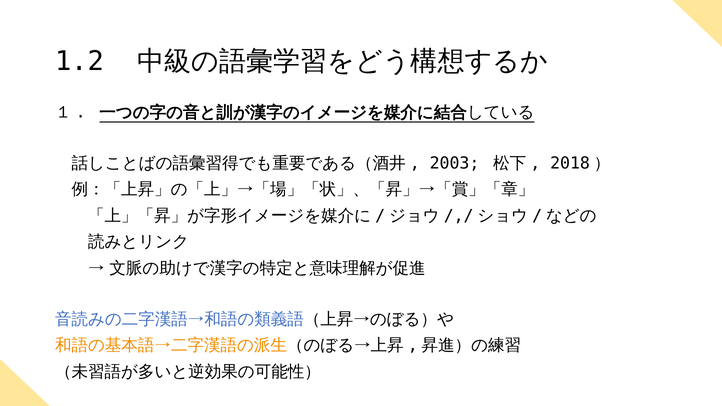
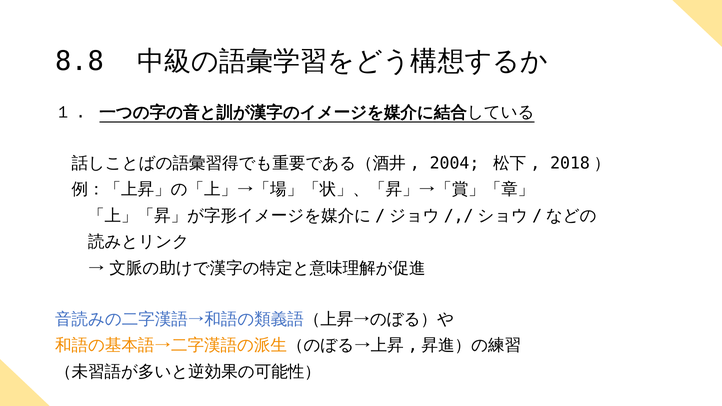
1.2: 1.2 -> 8.8
2003: 2003 -> 2004
